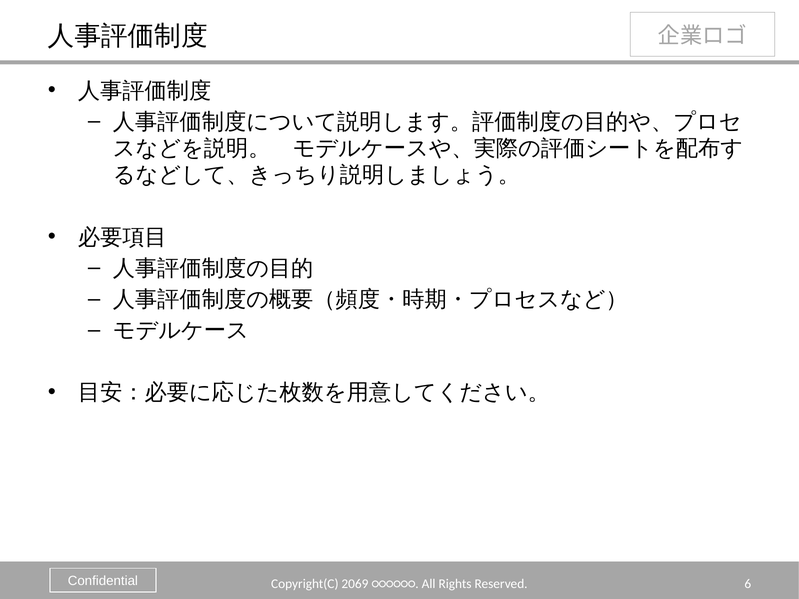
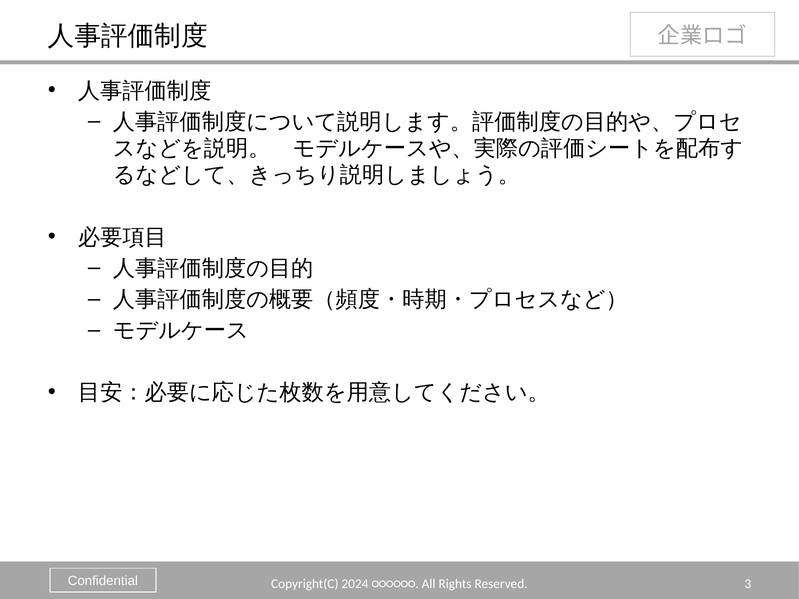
2069: 2069 -> 2024
6: 6 -> 3
